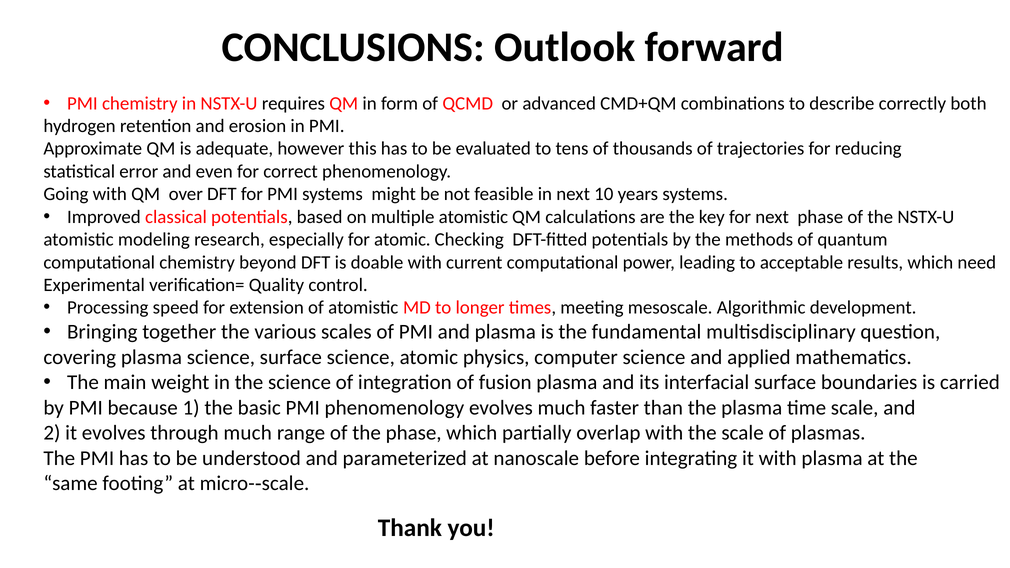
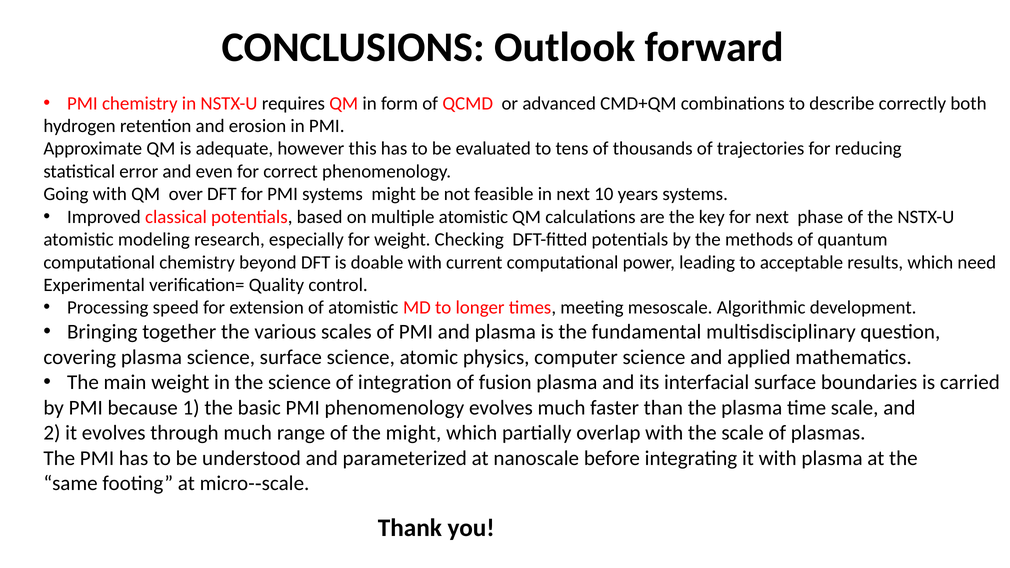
for atomic: atomic -> weight
the phase: phase -> might
